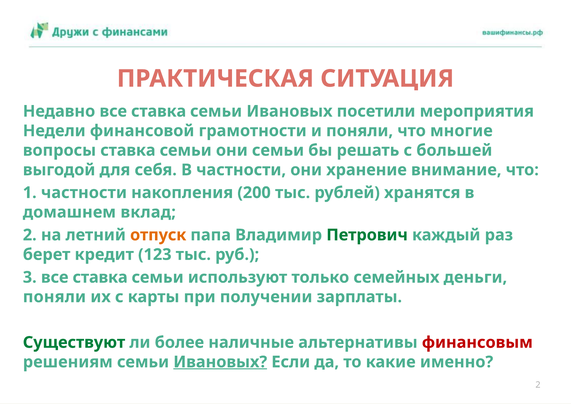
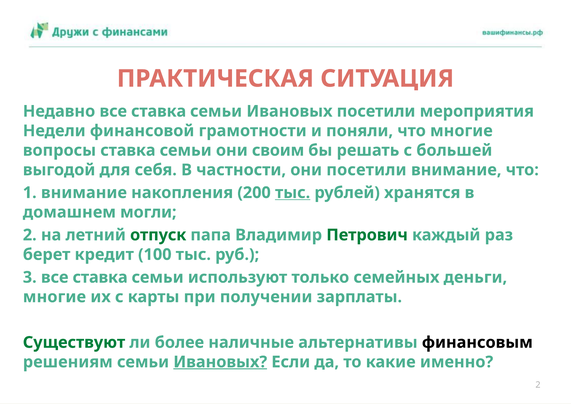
они семьи: семьи -> своим
они хранение: хранение -> посетили
1 частности: частности -> внимание
тыс at (293, 193) underline: none -> present
вклад: вклад -> могли
отпуск colour: orange -> green
123: 123 -> 100
поняли at (54, 297): поняли -> многие
финансовым colour: red -> black
